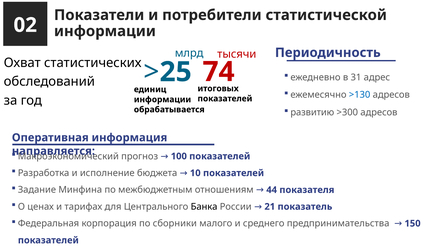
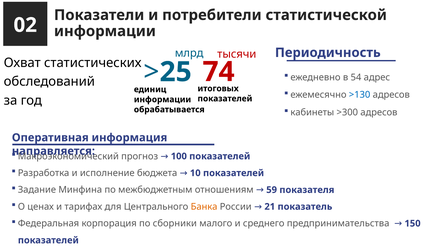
31: 31 -> 54
развитию: развитию -> кабинеты
44: 44 -> 59
Банка colour: black -> orange
